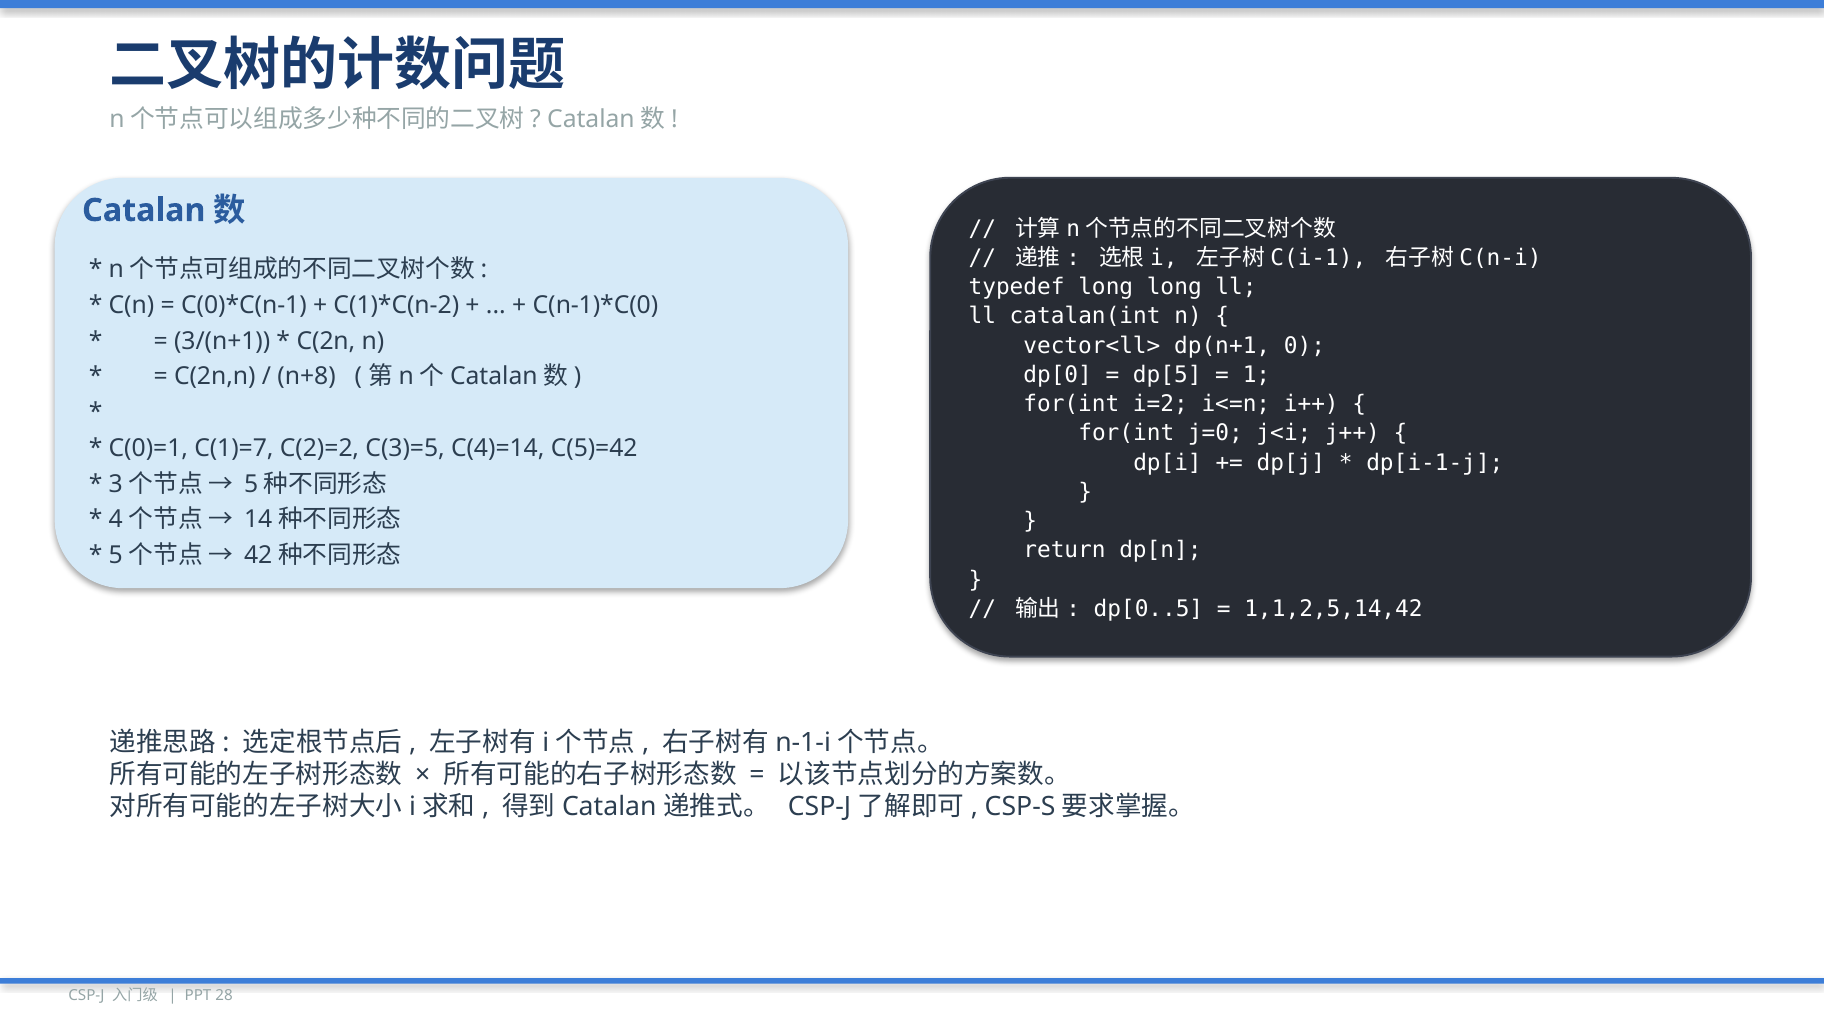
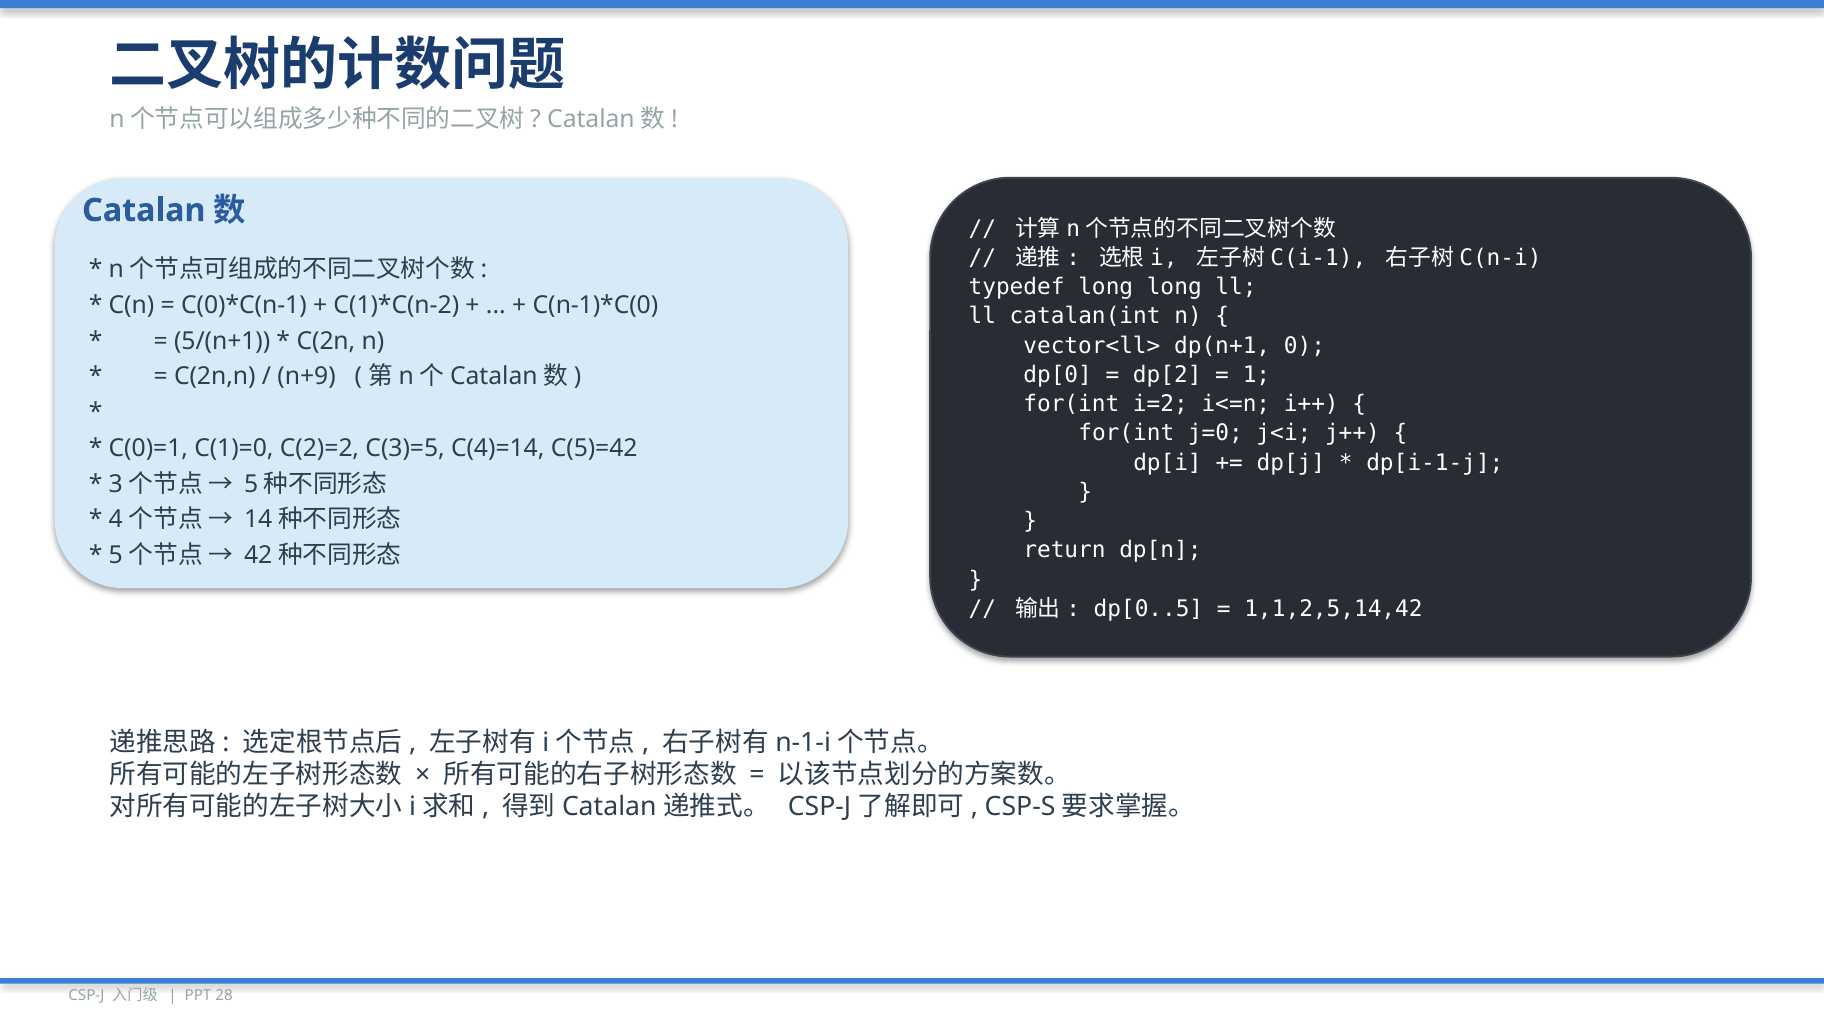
3/(n+1: 3/(n+1 -> 5/(n+1
dp[5: dp[5 -> dp[2
n+8: n+8 -> n+9
C(1)=7: C(1)=7 -> C(1)=0
